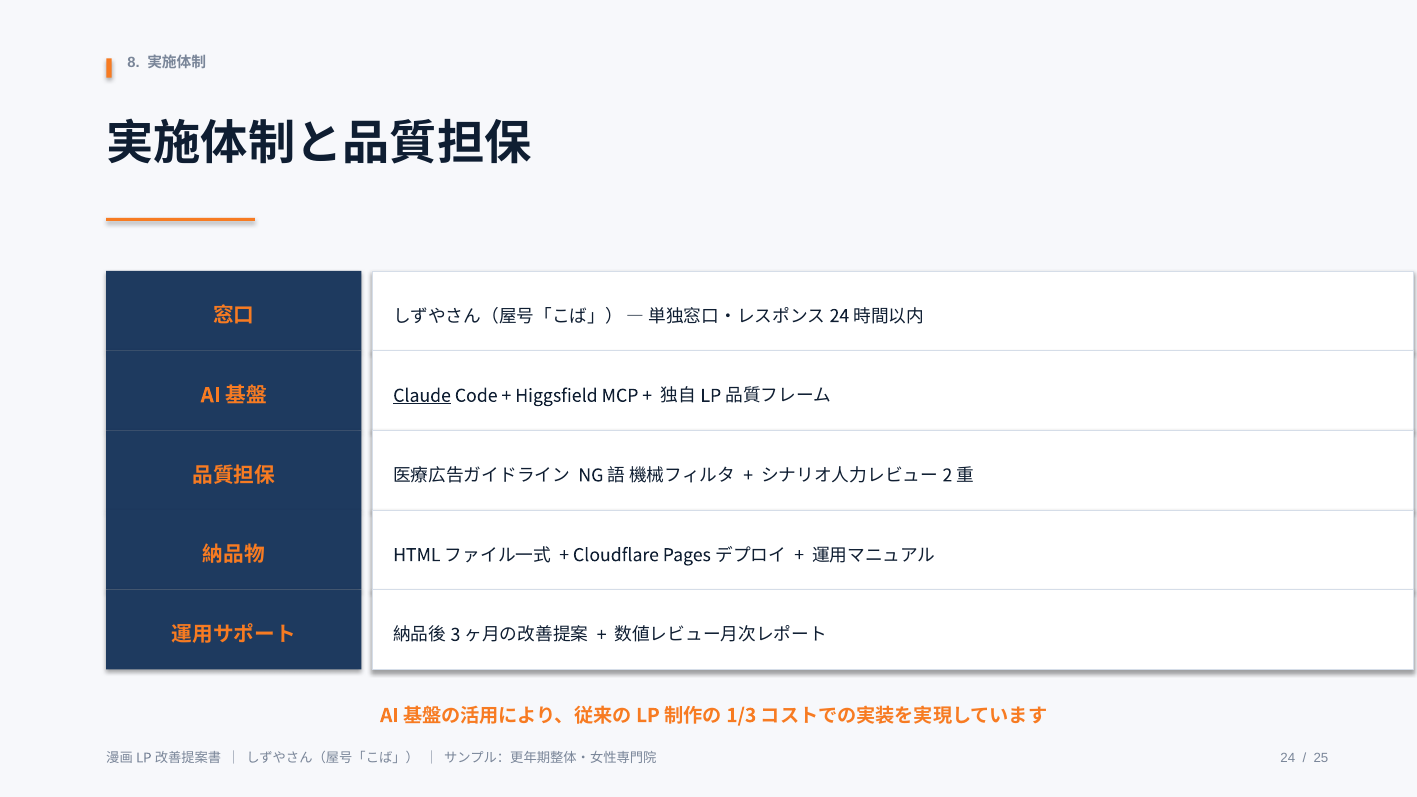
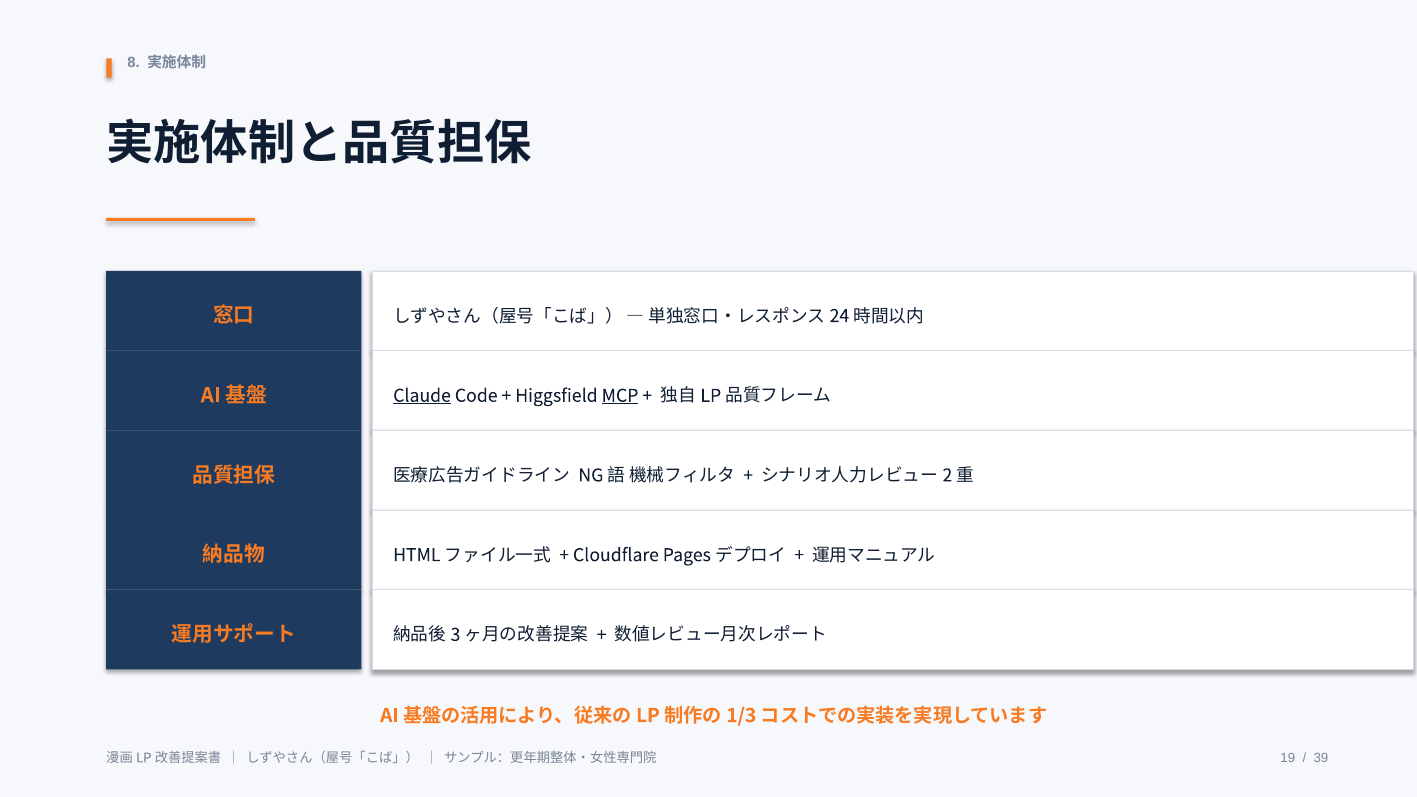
MCP underline: none -> present
24 at (1288, 758): 24 -> 19
25: 25 -> 39
